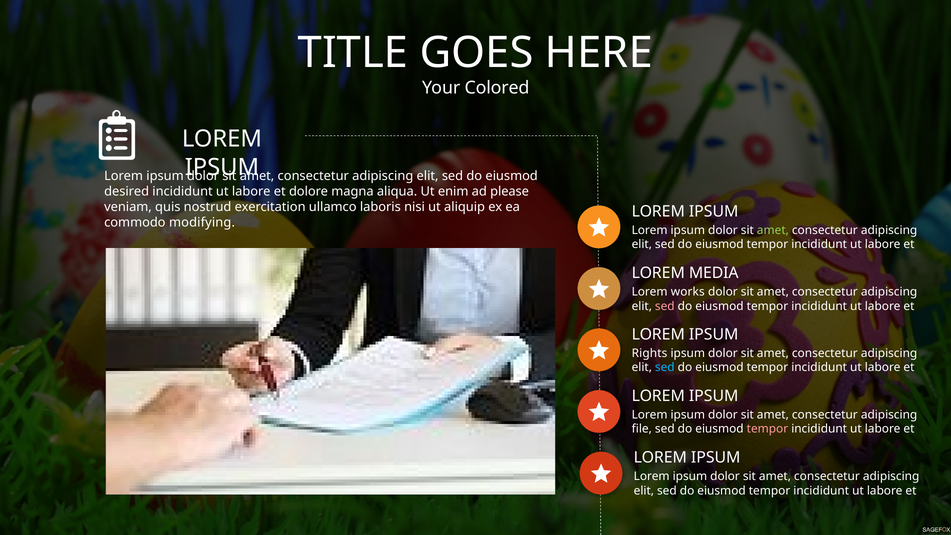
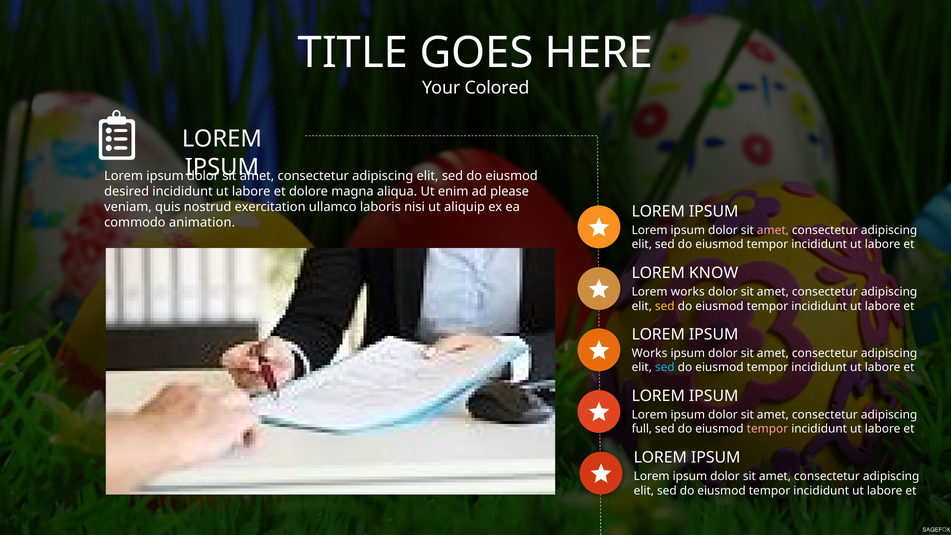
modifying: modifying -> animation
amet at (773, 230) colour: light green -> pink
MEDIA: MEDIA -> KNOW
sed at (665, 306) colour: pink -> yellow
Rights at (650, 353): Rights -> Works
file: file -> full
